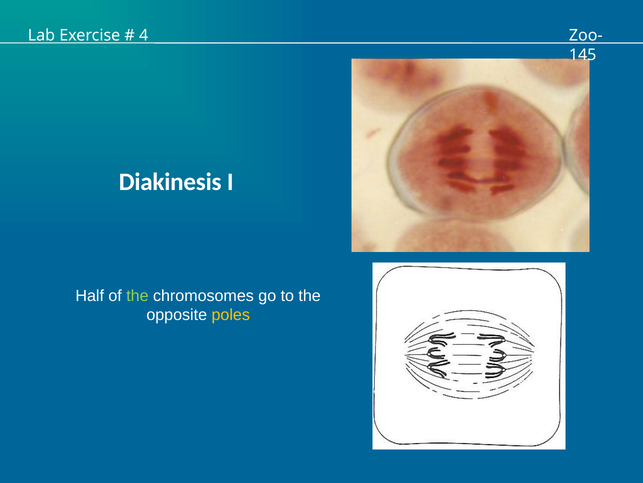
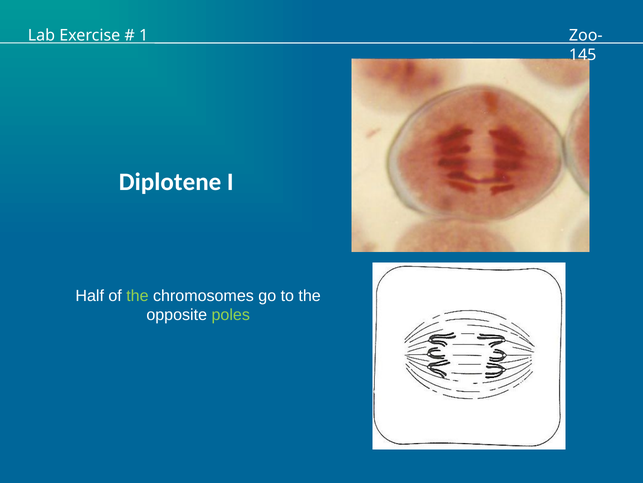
4: 4 -> 1
Diakinesis: Diakinesis -> Diplotene
poles colour: yellow -> light green
